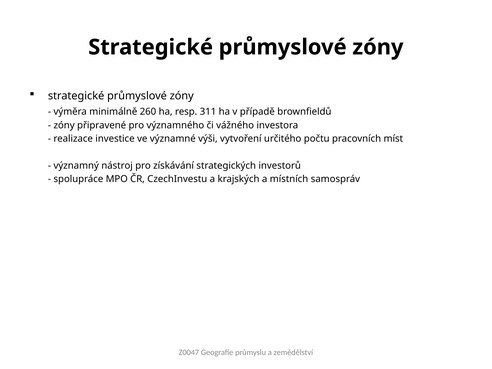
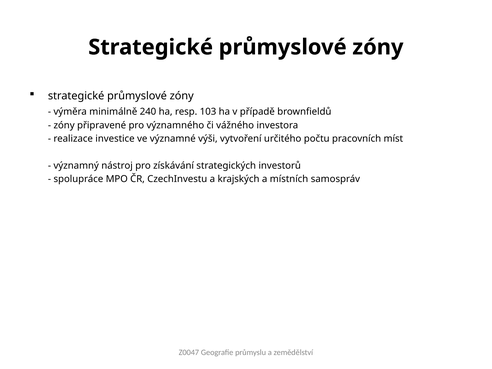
260: 260 -> 240
311: 311 -> 103
